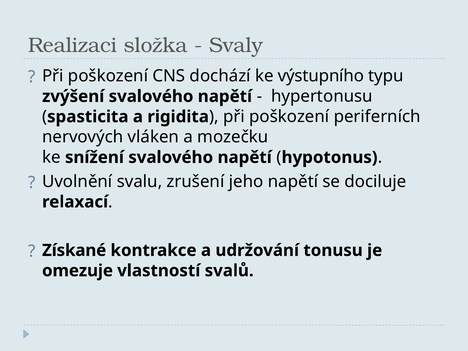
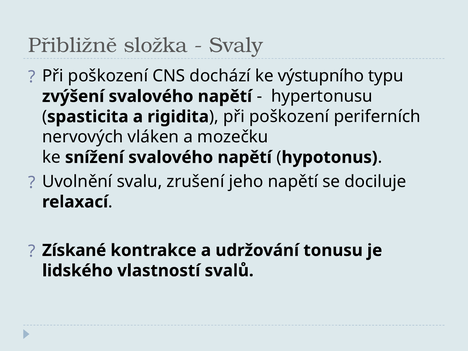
Realizaci: Realizaci -> Přibližně
omezuje: omezuje -> lidského
